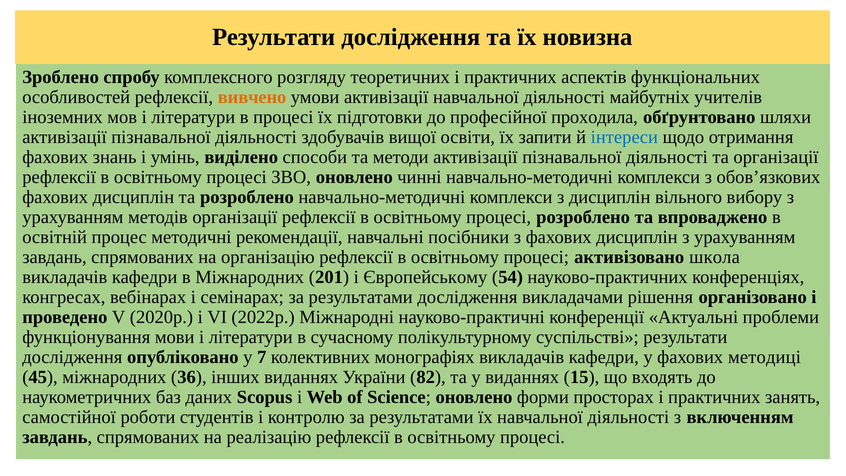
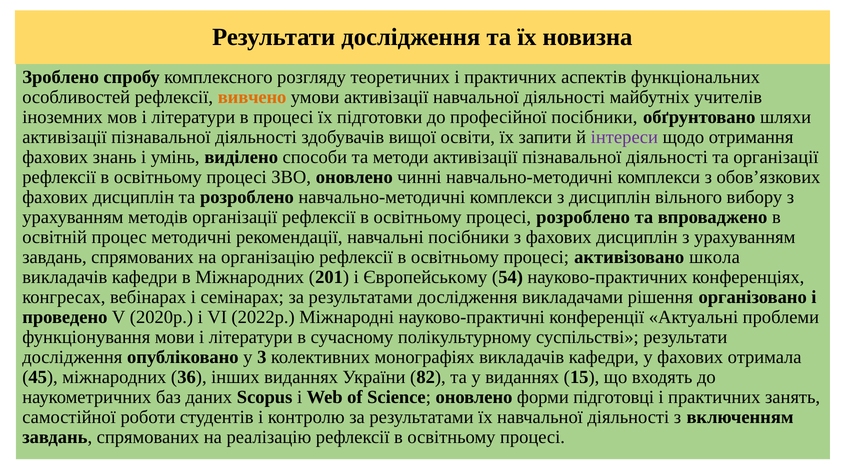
професійної проходила: проходила -> посібники
інтереси colour: blue -> purple
7: 7 -> 3
методиці: методиці -> отримала
просторах: просторах -> підготовці
